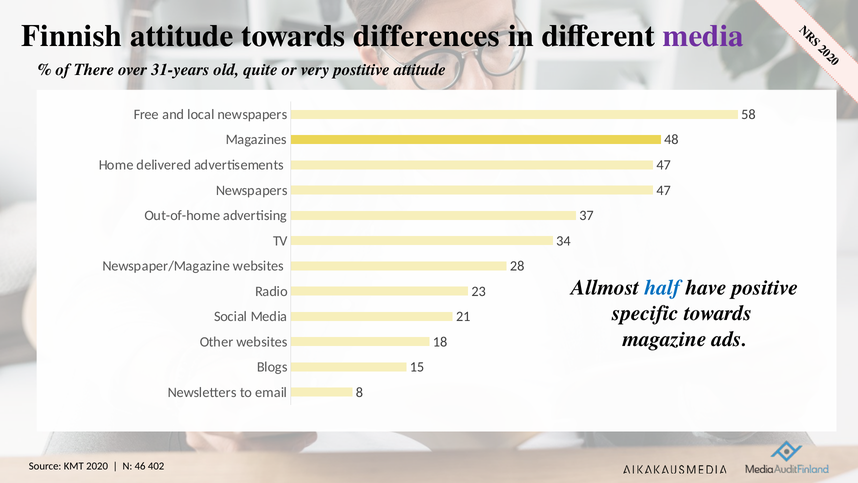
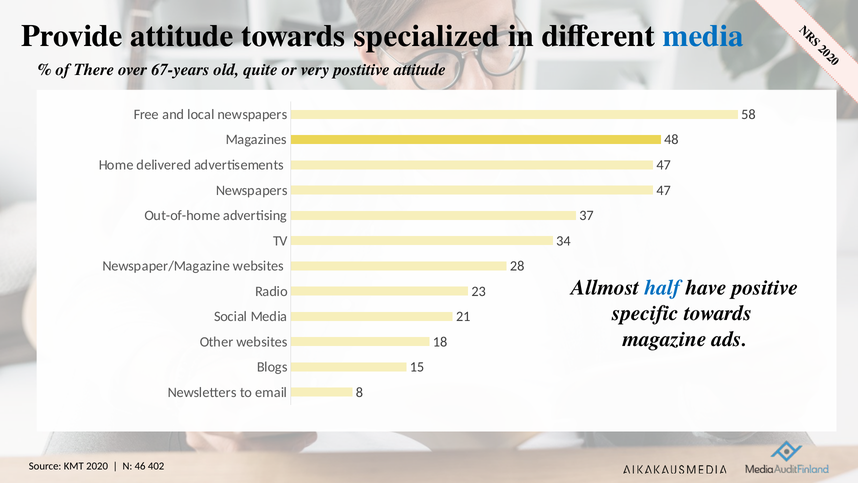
Finnish: Finnish -> Provide
differences: differences -> specialized
media at (703, 36) colour: purple -> blue
31-years: 31-years -> 67-years
